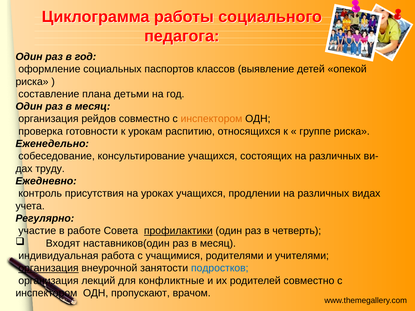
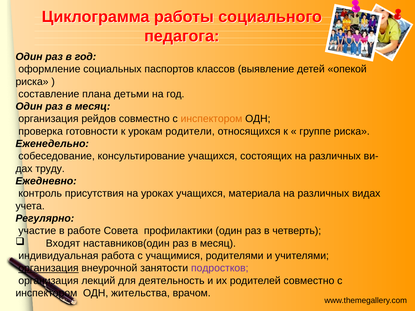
распитию: распитию -> родители
продлении: продлении -> материала
профилактики underline: present -> none
подростков colour: blue -> purple
конфликтные: конфликтные -> деятельность
пропускают: пропускают -> жительства
